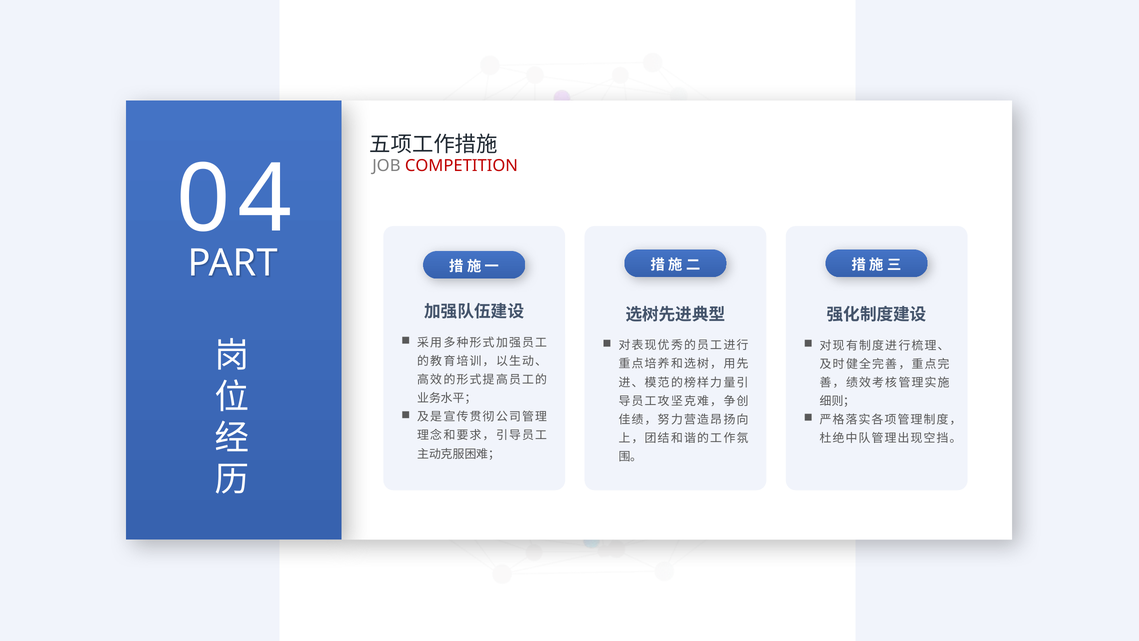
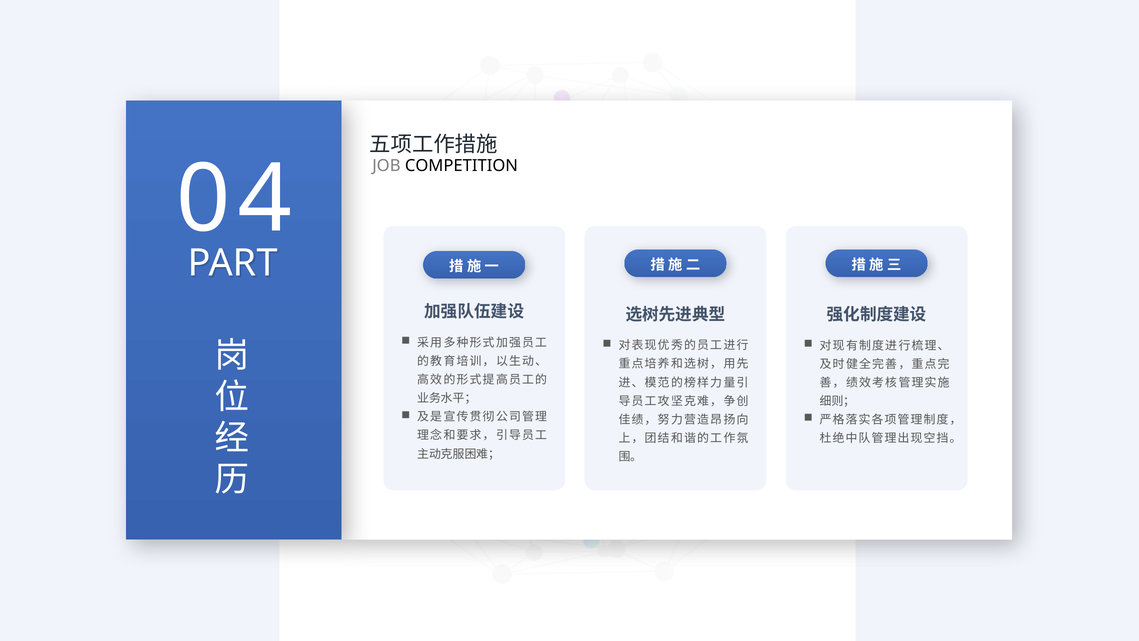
COMPETITION colour: red -> black
